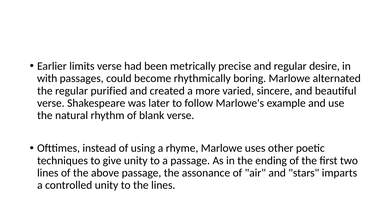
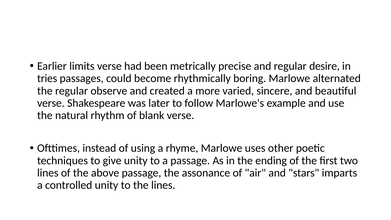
with: with -> tries
purified: purified -> observe
